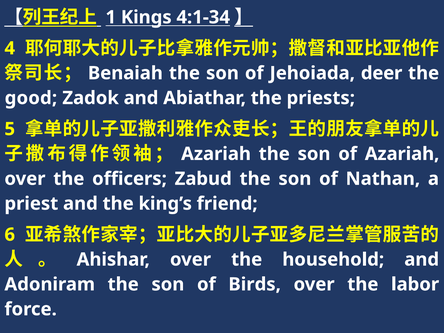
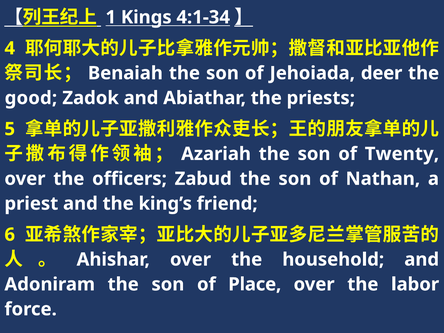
of Azariah: Azariah -> Twenty
Birds: Birds -> Place
